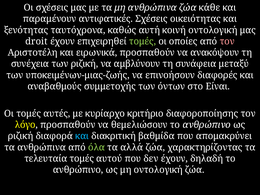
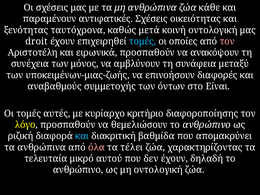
αυτή: αυτή -> μετά
τομές at (143, 41) colour: light green -> light blue
των ριζική: ριζική -> μόνος
όλα colour: light green -> pink
αλλά: αλλά -> τέλει
τελευταία τομές: τομές -> μικρό
